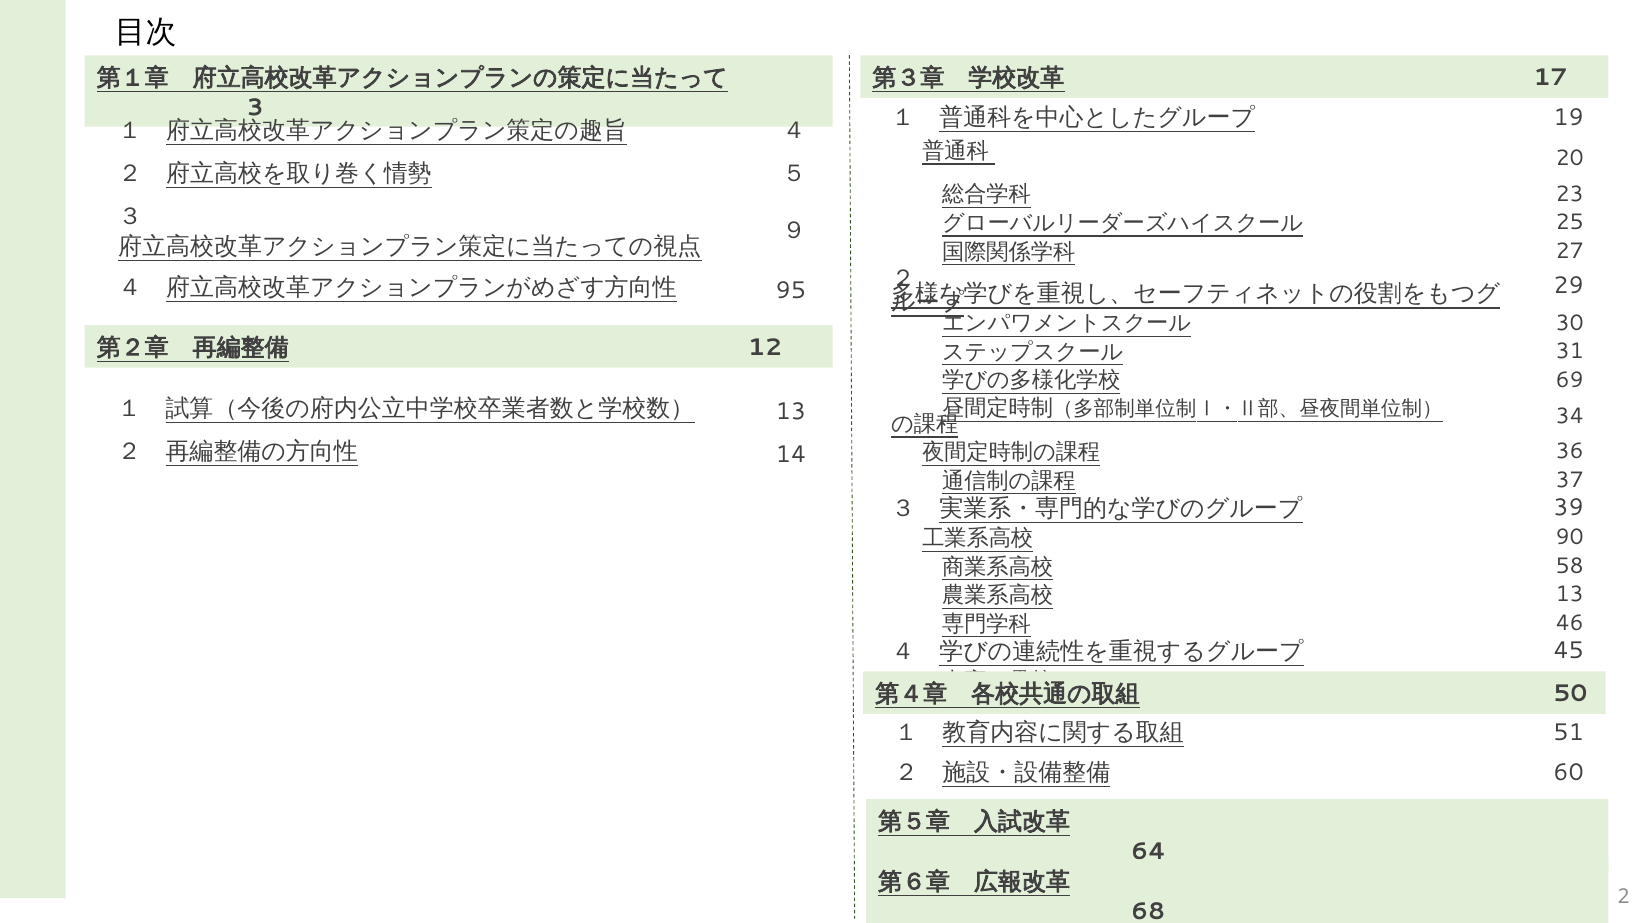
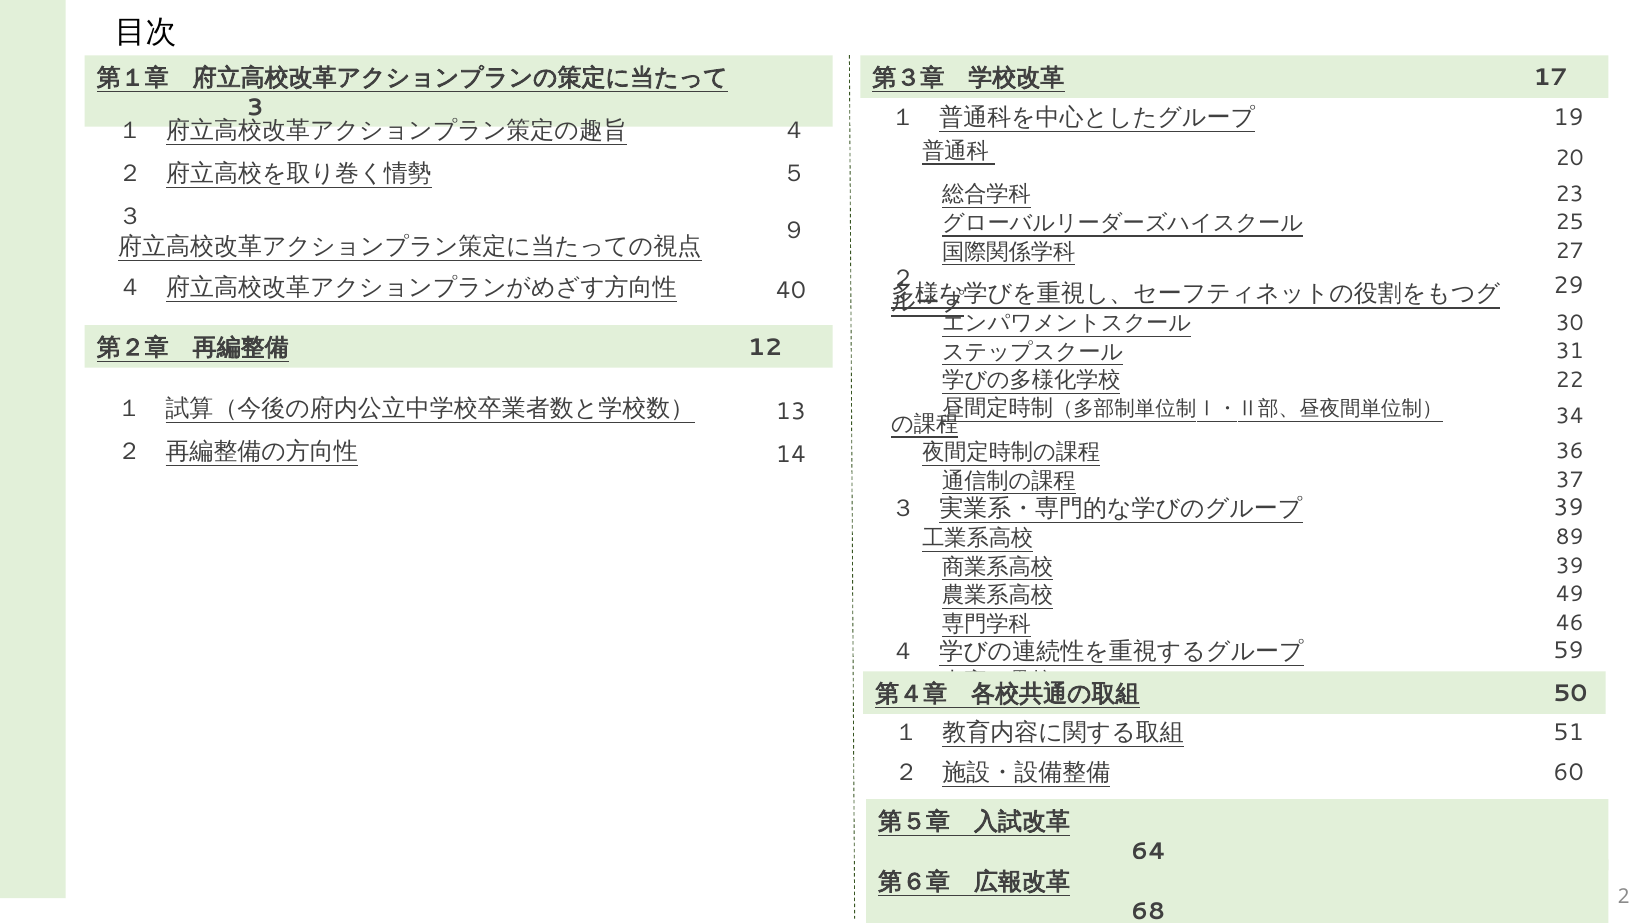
95: 95 -> 40
69: 69 -> 22
90: 90 -> 89
58 at (1570, 566): 58 -> 39
13 at (1570, 595): 13 -> 49
45: 45 -> 59
